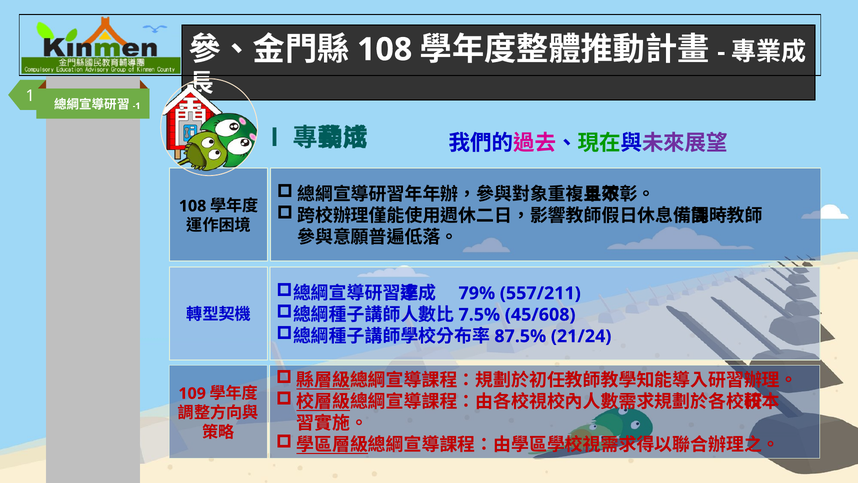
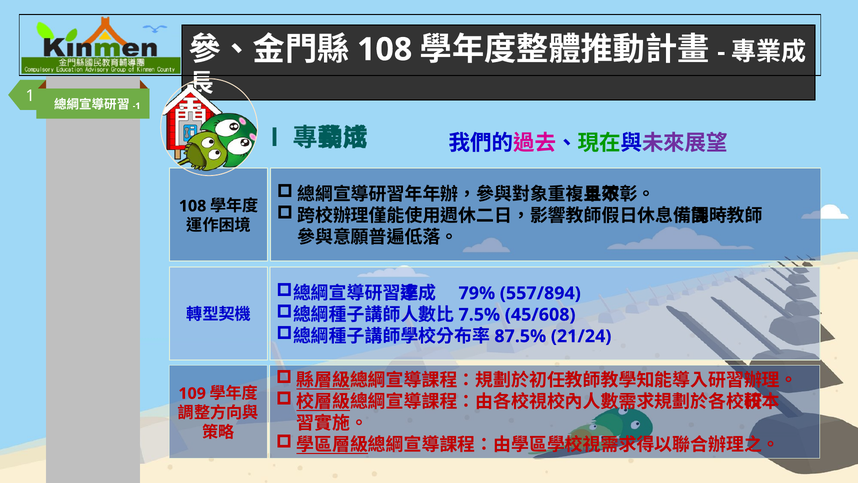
557/211: 557/211 -> 557/894
